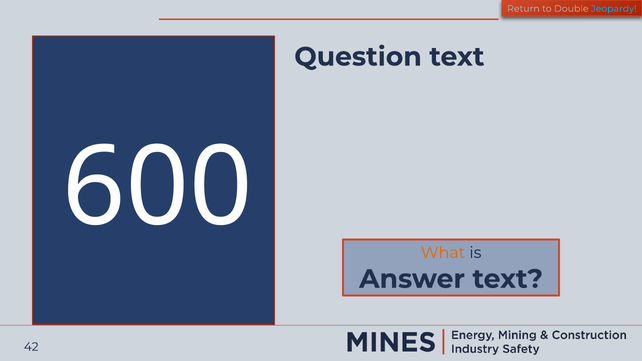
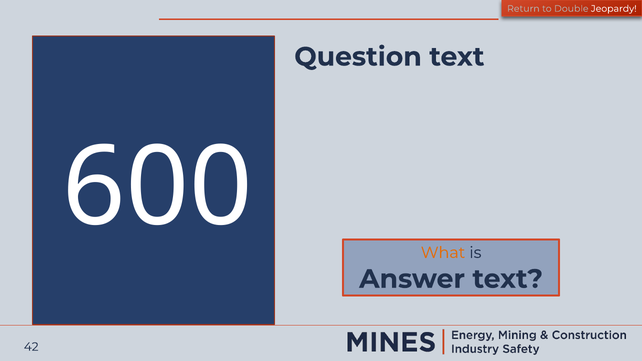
Jeopardy colour: light blue -> white
